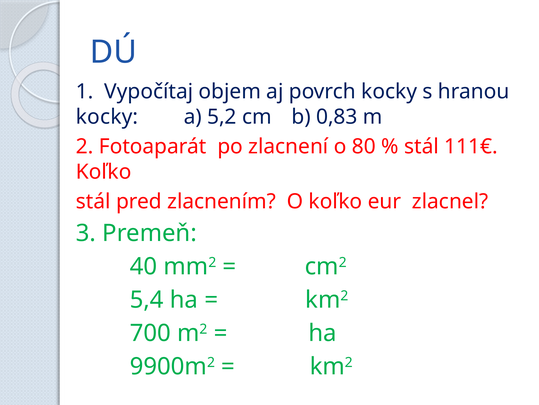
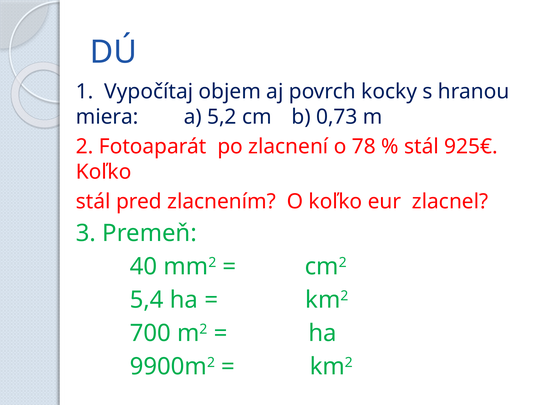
kocky at (107, 117): kocky -> miera
0,83: 0,83 -> 0,73
80: 80 -> 78
111€: 111€ -> 925€
